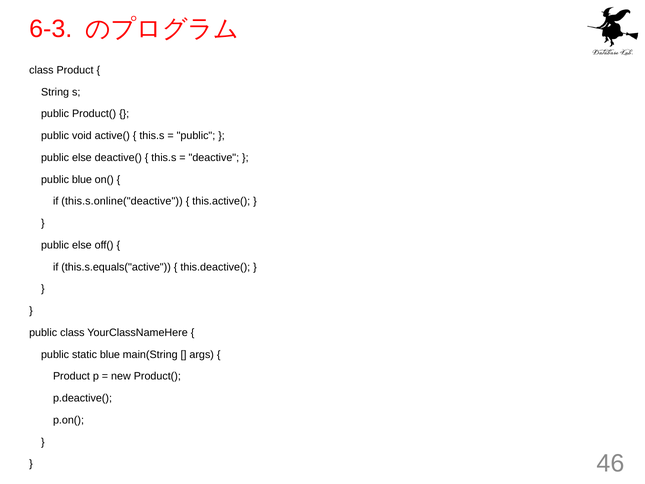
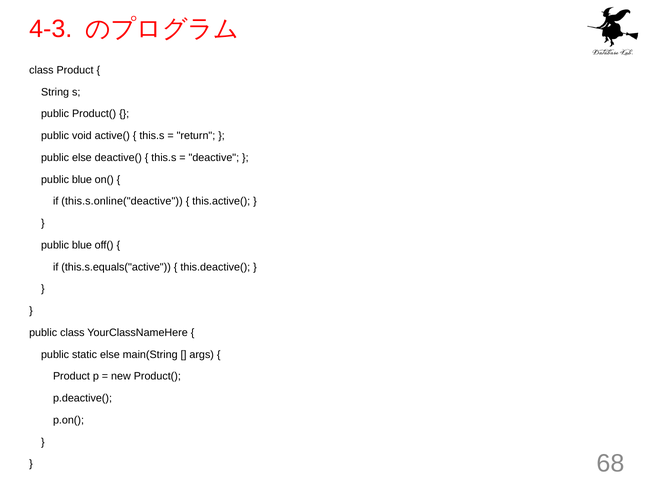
6-3: 6-3 -> 4-3
public at (196, 136): public -> return
else at (82, 245): else -> blue
static blue: blue -> else
46: 46 -> 68
